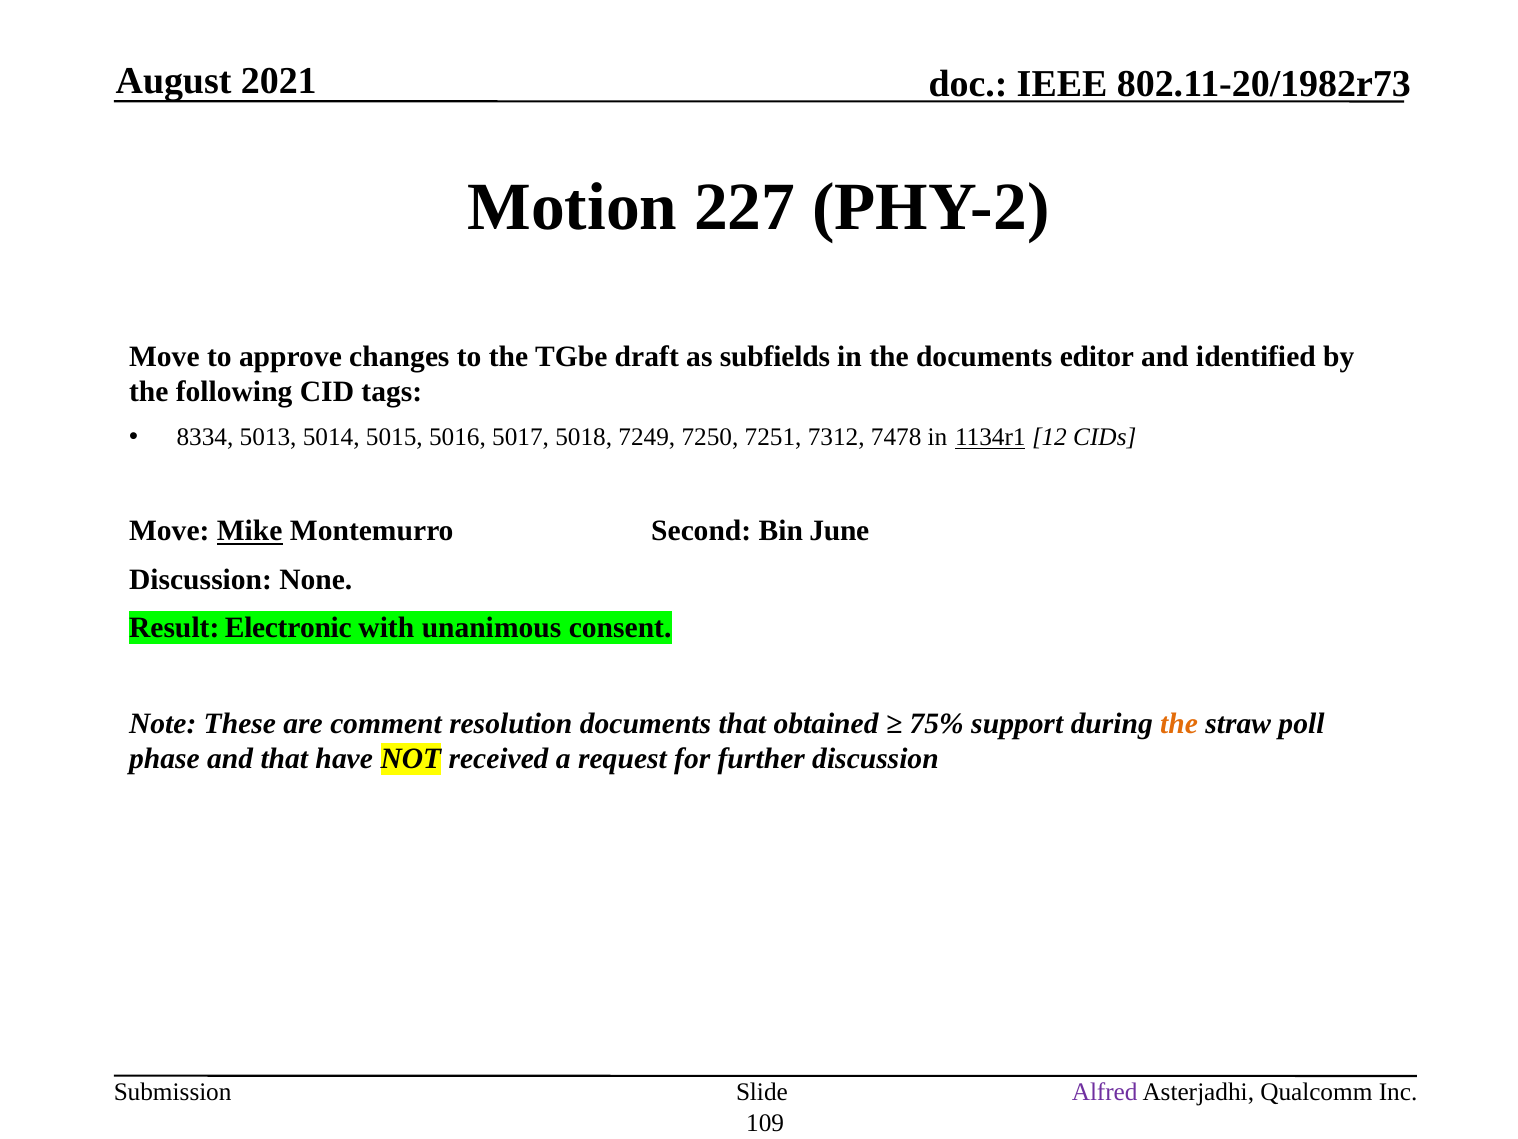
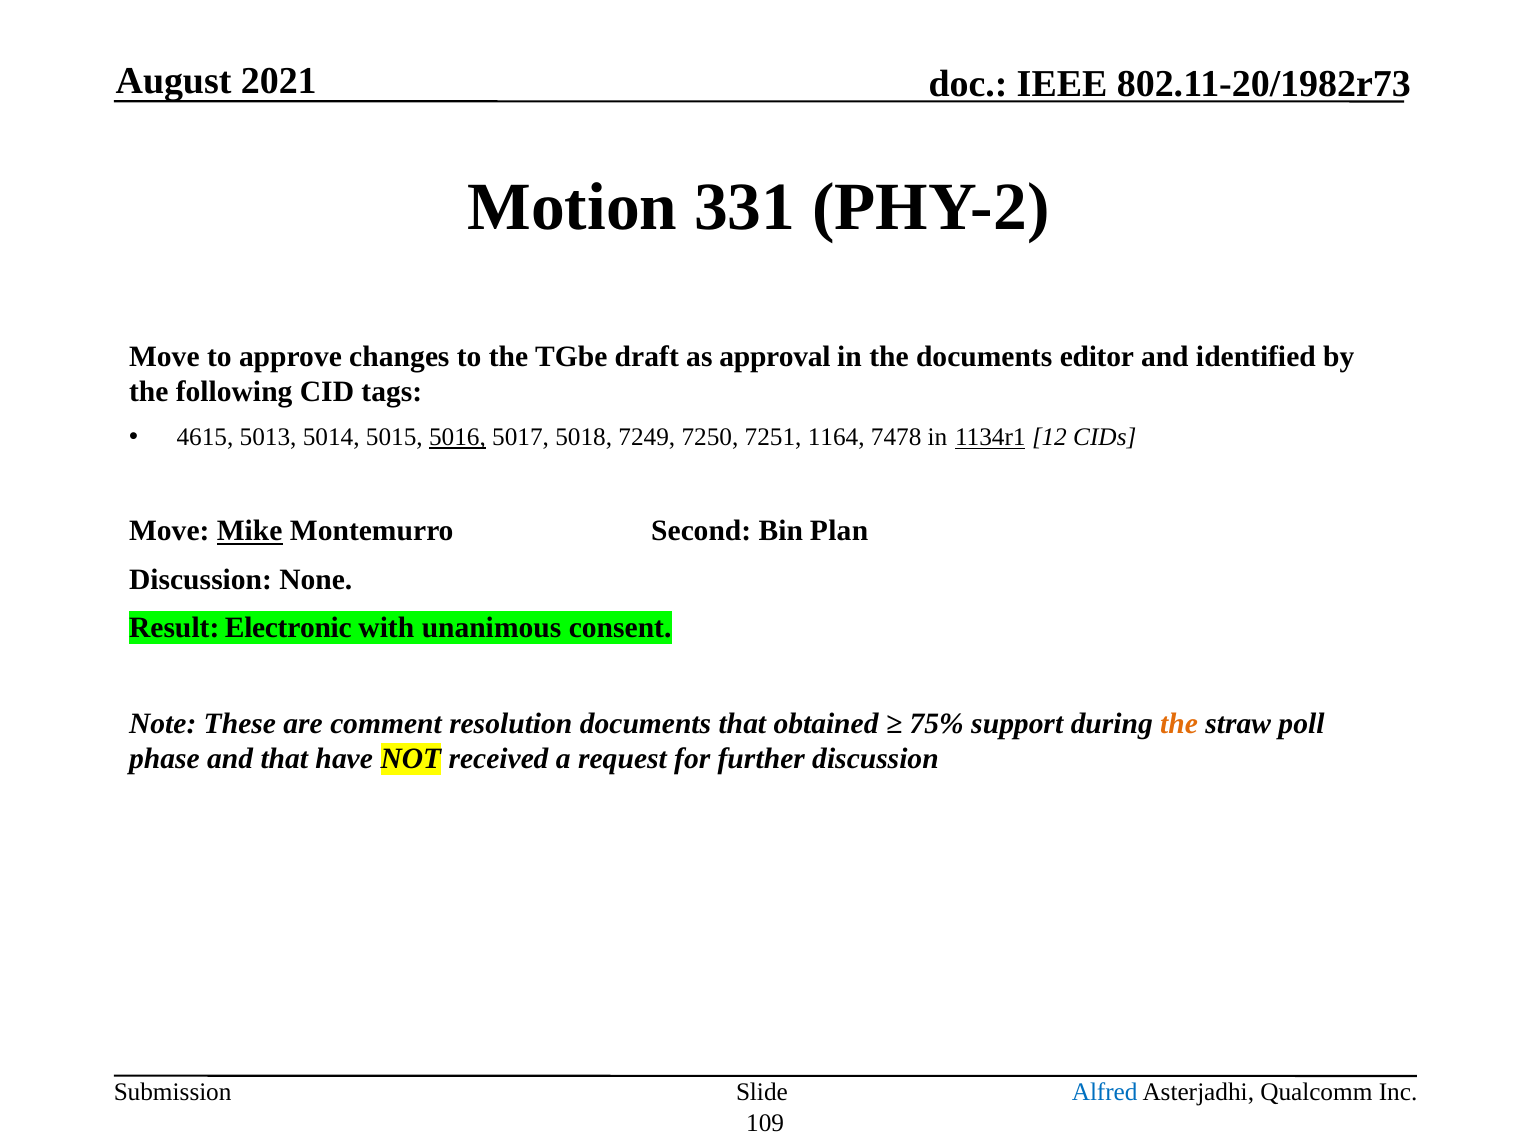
227: 227 -> 331
subfields: subfields -> approval
8334: 8334 -> 4615
5016 underline: none -> present
7312: 7312 -> 1164
June: June -> Plan
Alfred colour: purple -> blue
